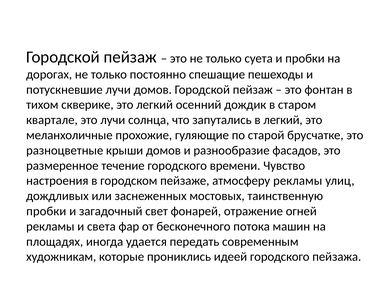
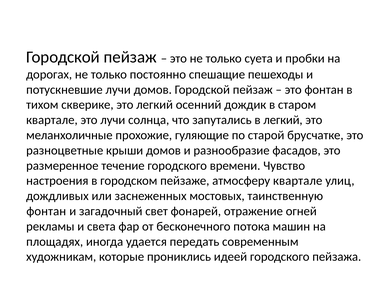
атмосферу рекламы: рекламы -> квартале
пробки at (46, 211): пробки -> фонтан
